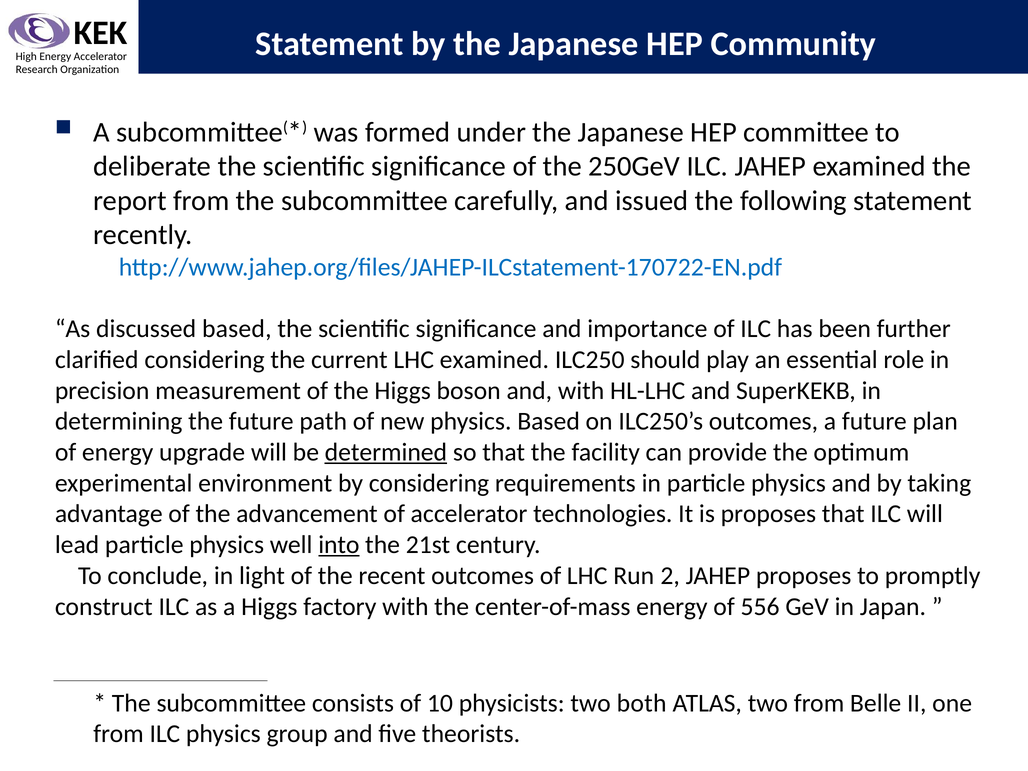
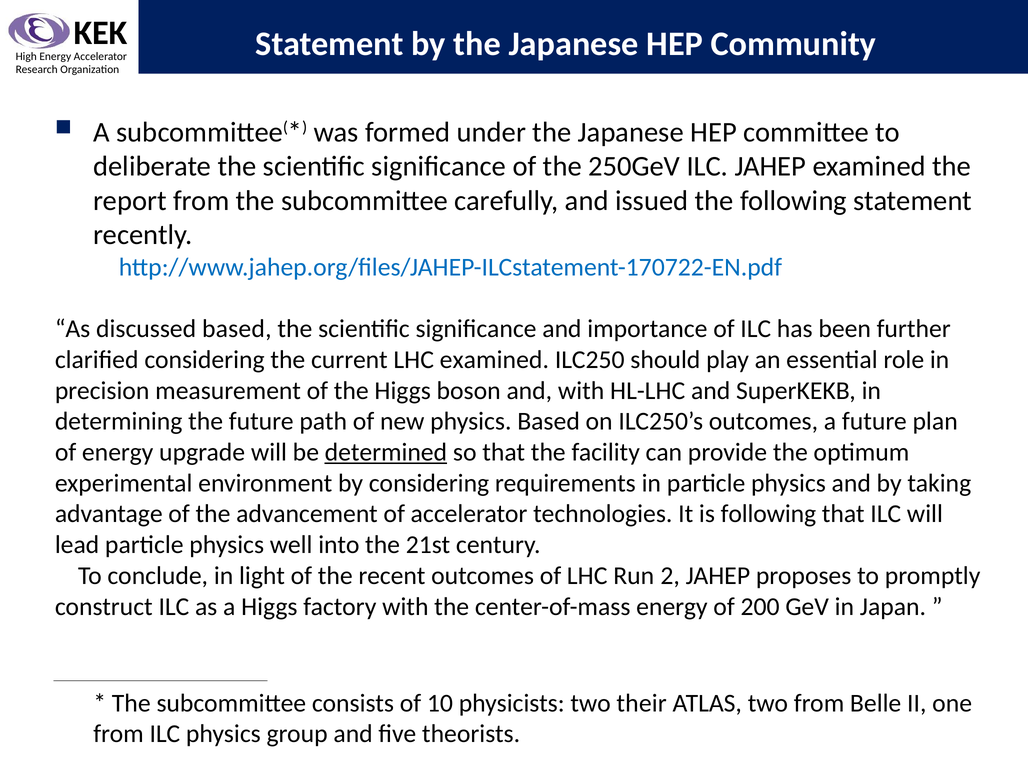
is proposes: proposes -> following
into underline: present -> none
556: 556 -> 200
both: both -> their
